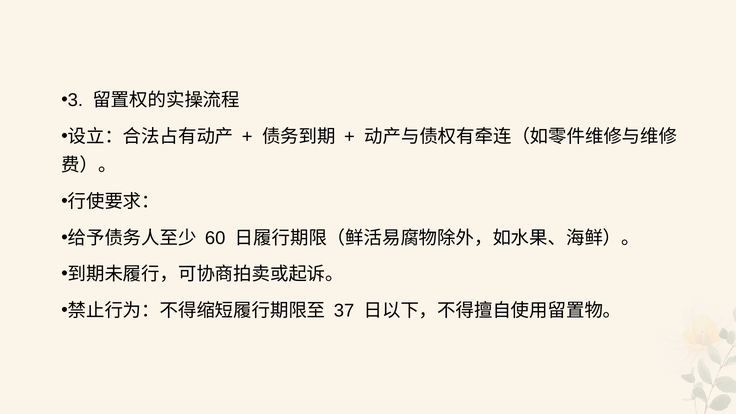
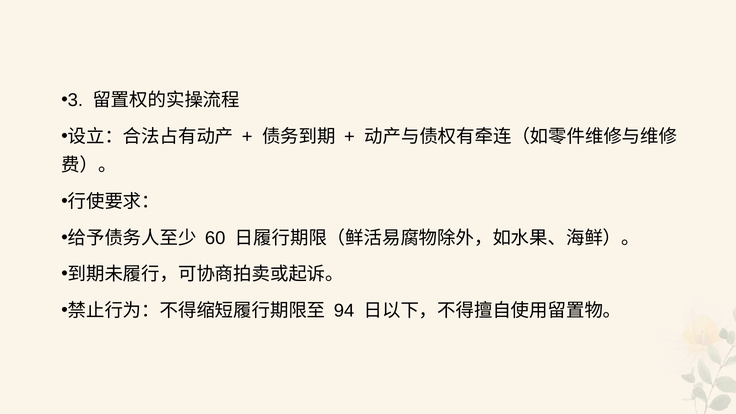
37: 37 -> 94
